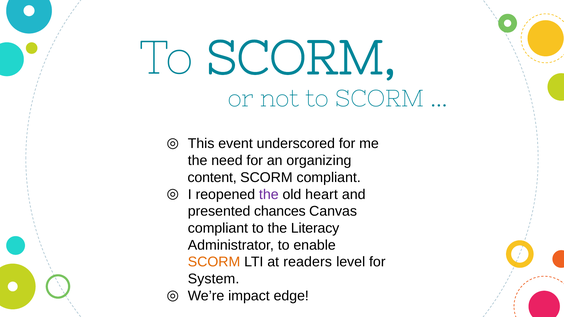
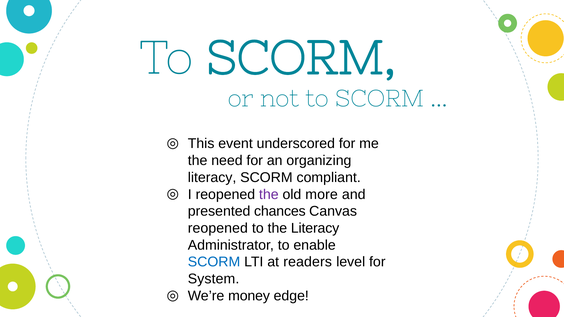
content at (212, 178): content -> literacy
heart: heart -> more
compliant at (218, 228): compliant -> reopened
SCORM at (214, 262) colour: orange -> blue
impact: impact -> money
